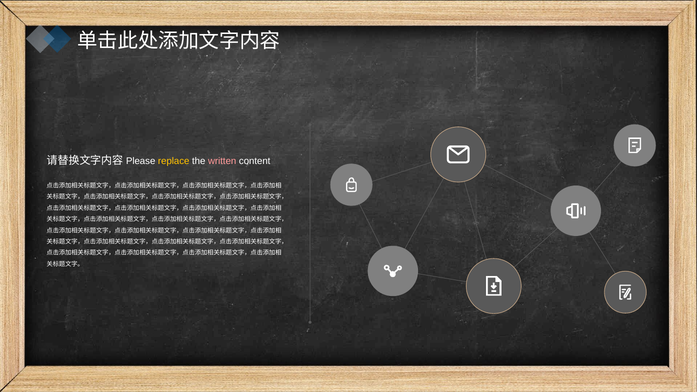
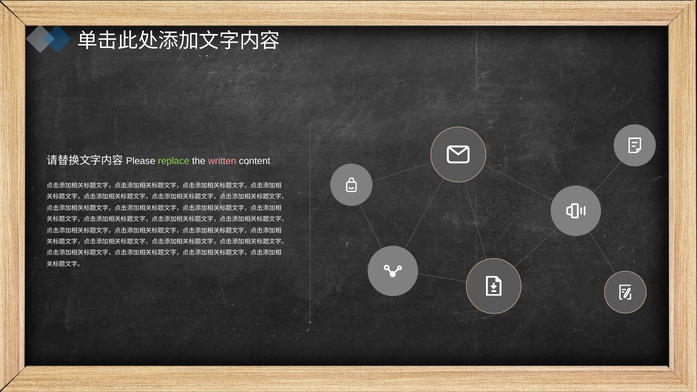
replace colour: yellow -> light green
